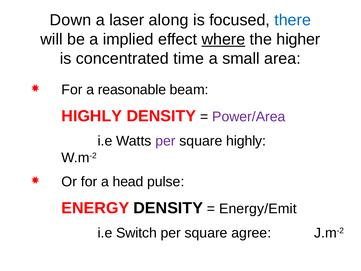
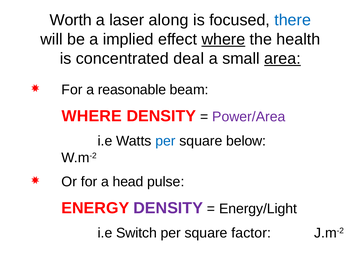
Down: Down -> Worth
higher: higher -> health
time: time -> deal
area underline: none -> present
HIGHLY at (92, 116): HIGHLY -> WHERE
per at (166, 141) colour: purple -> blue
square highly: highly -> below
DENSITY at (168, 208) colour: black -> purple
Energy/Emit: Energy/Emit -> Energy/Light
agree: agree -> factor
